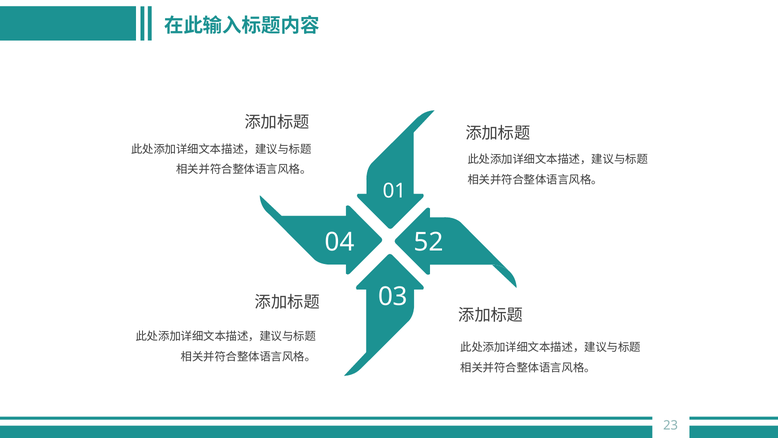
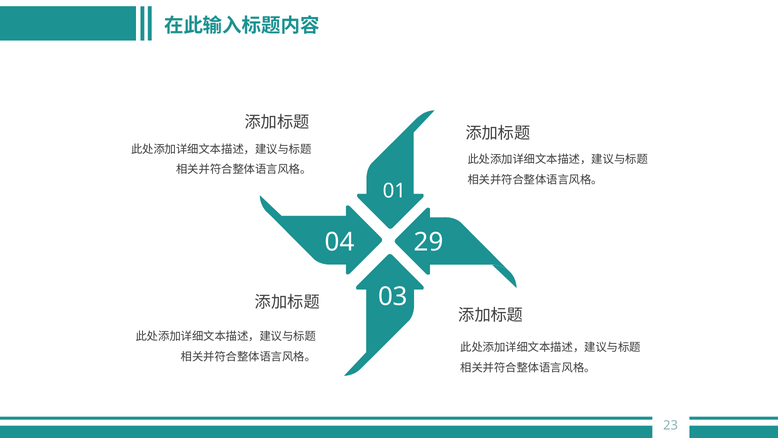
52: 52 -> 29
